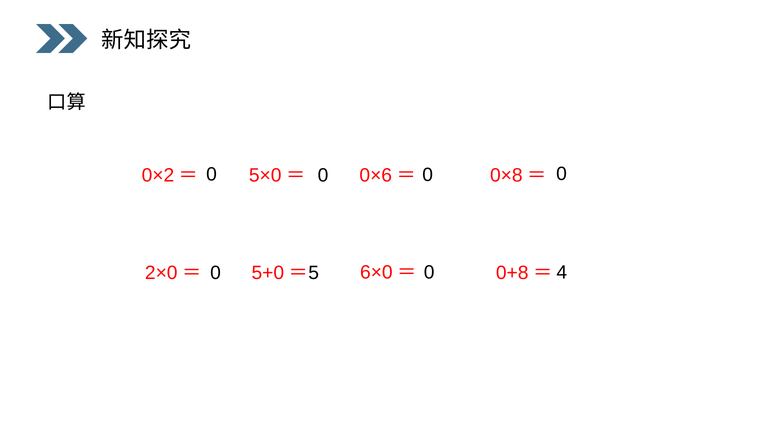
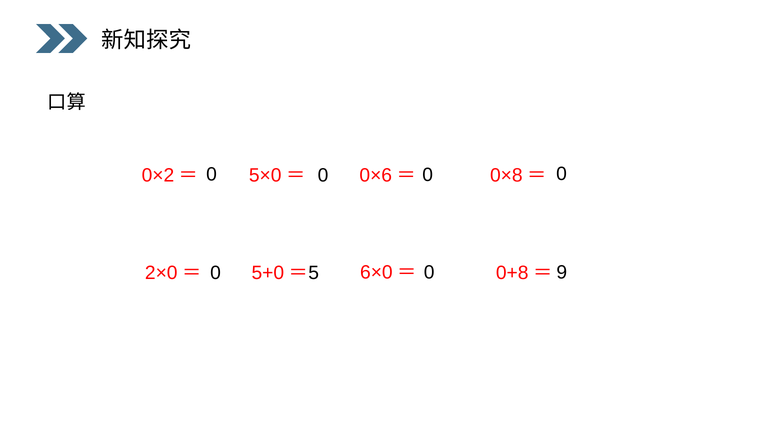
4: 4 -> 9
